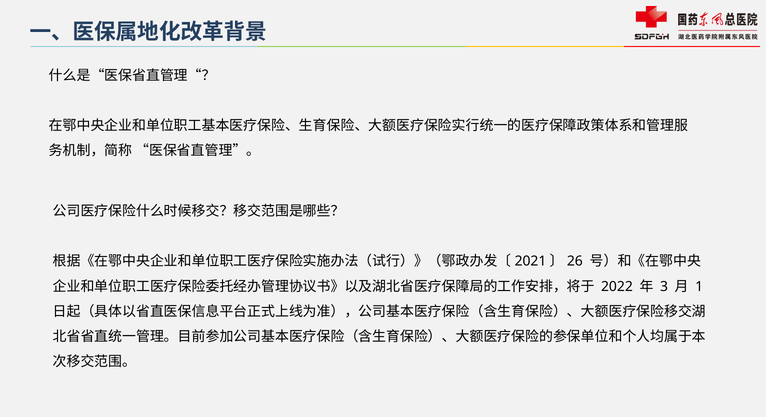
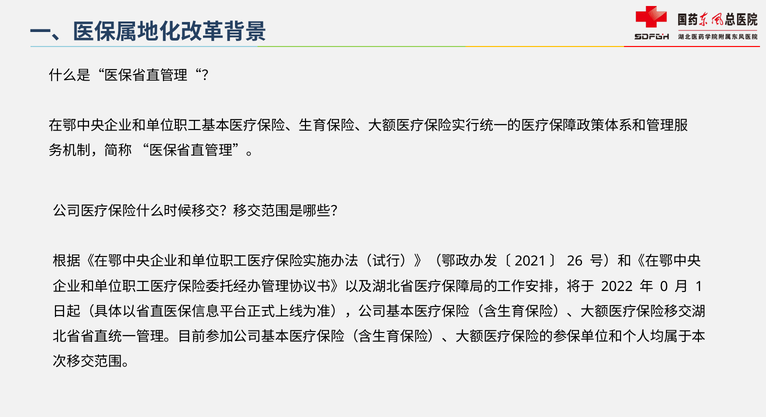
3: 3 -> 0
